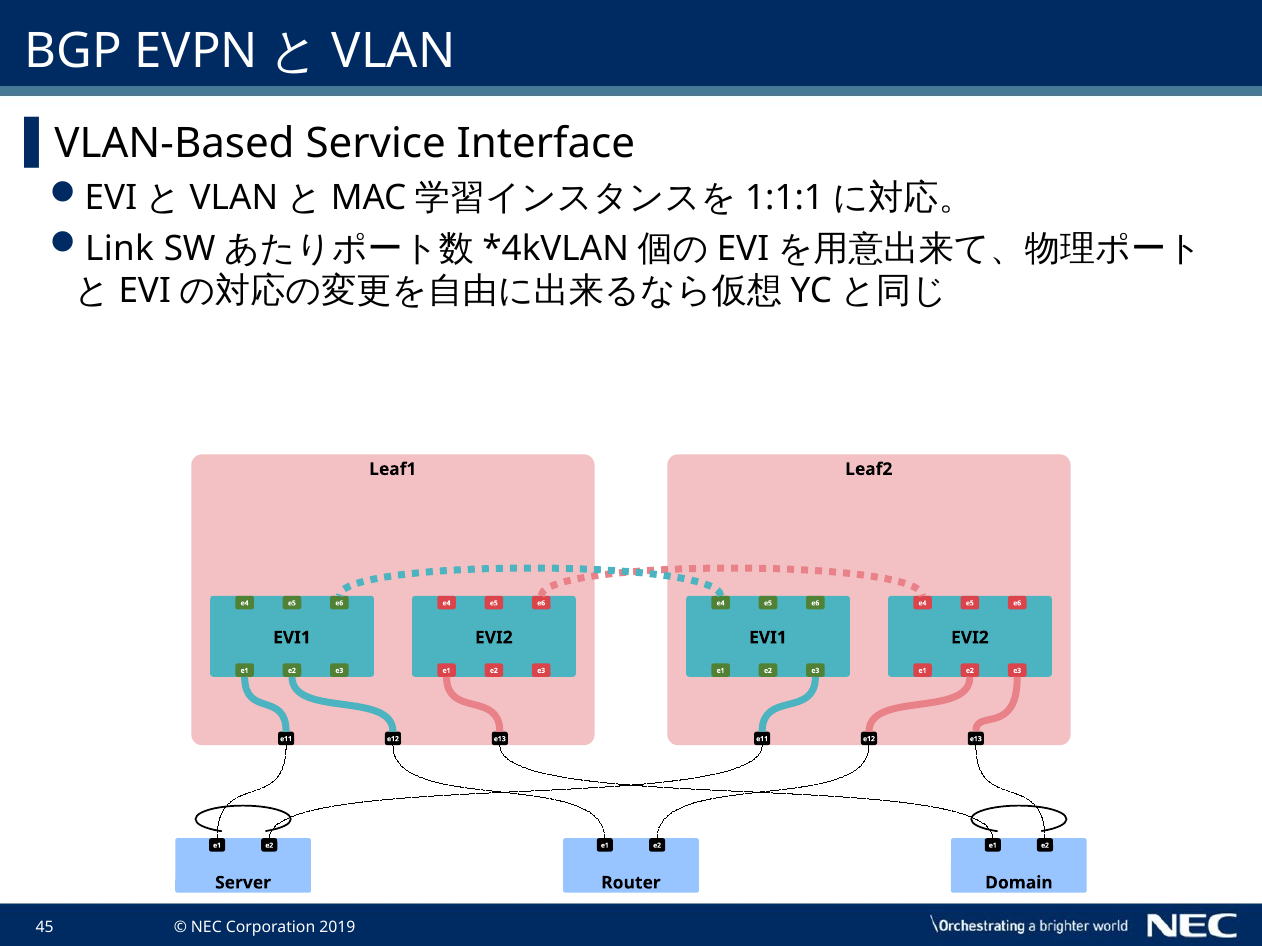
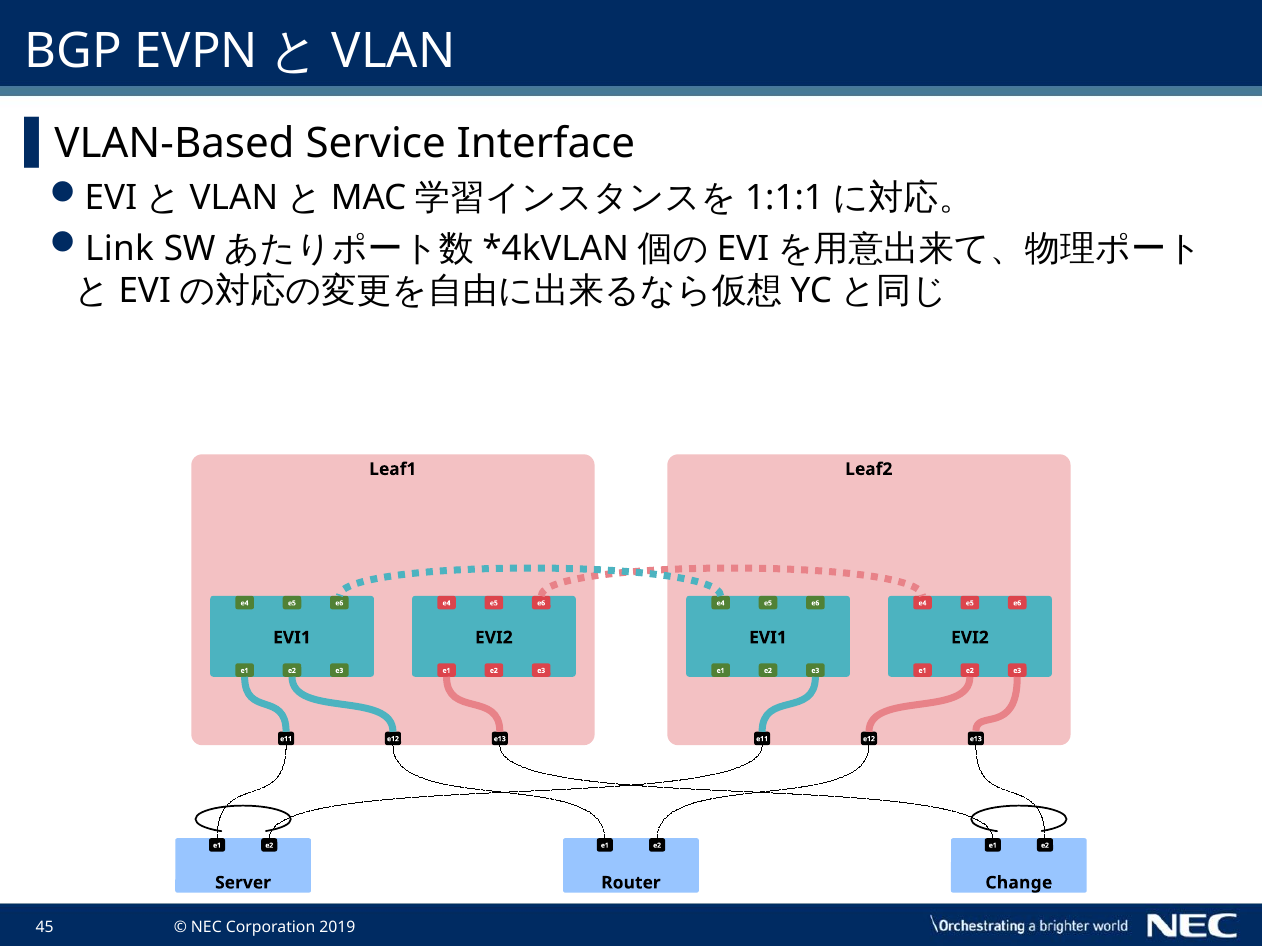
Domain: Domain -> Change
